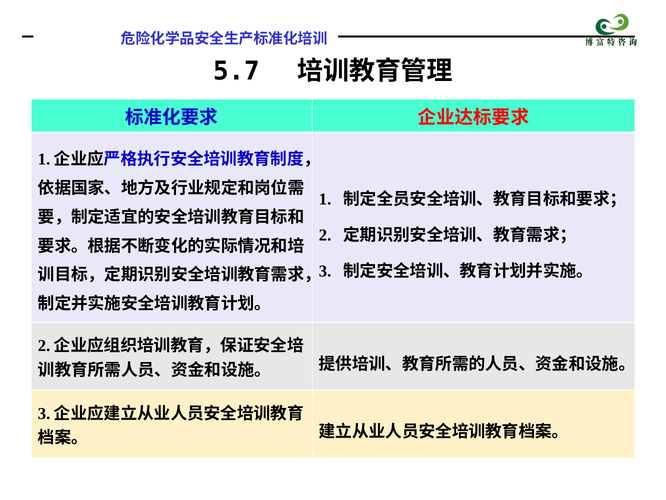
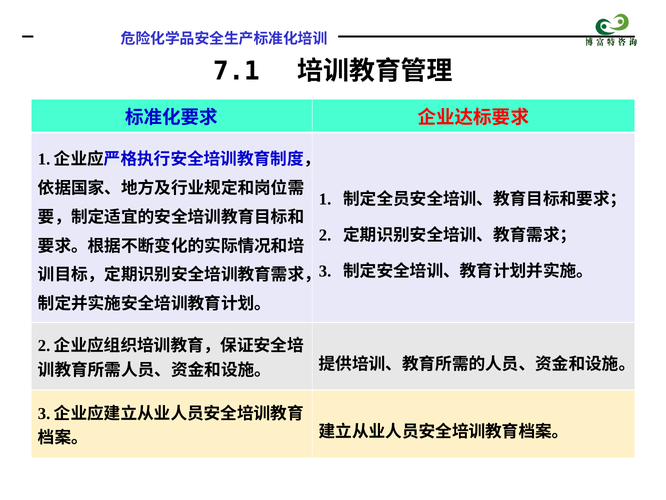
5.7: 5.7 -> 7.1
